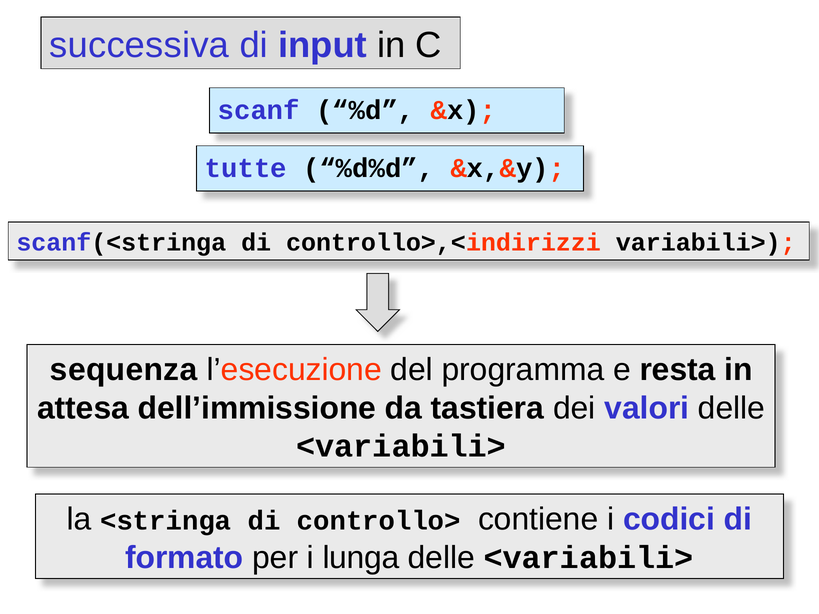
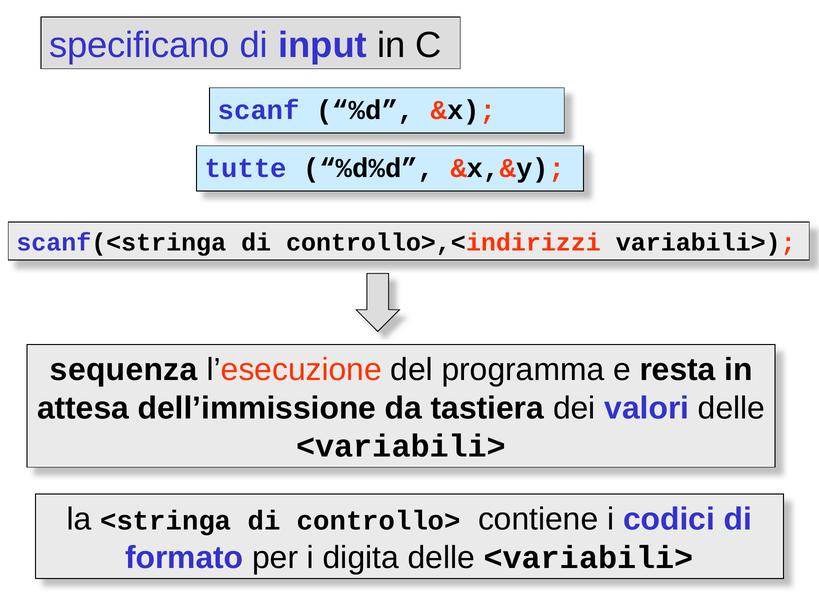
successiva: successiva -> specificano
lunga: lunga -> digita
